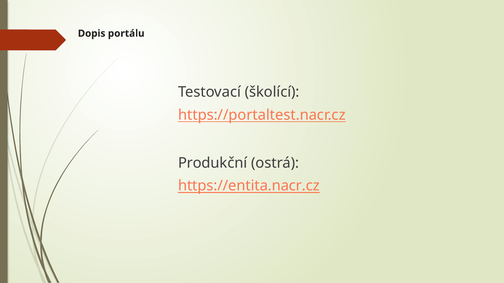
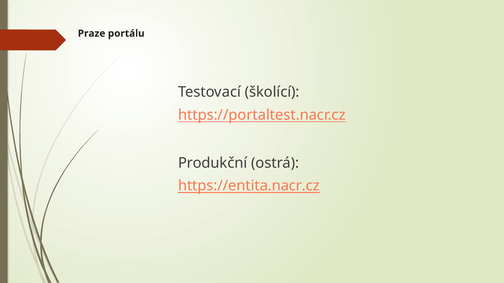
Dopis: Dopis -> Praze
